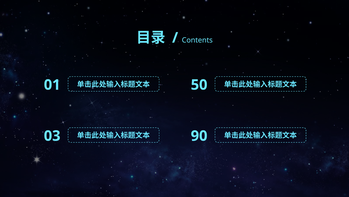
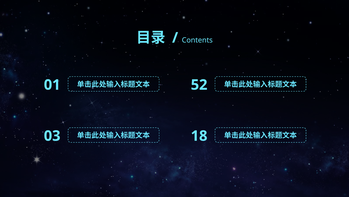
50: 50 -> 52
90: 90 -> 18
